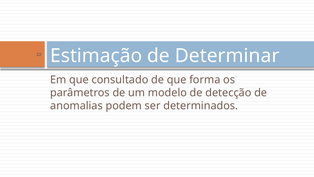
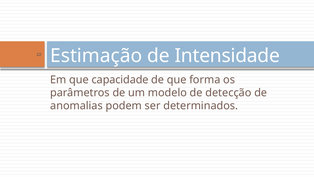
Determinar: Determinar -> Intensidade
consultado: consultado -> capacidade
